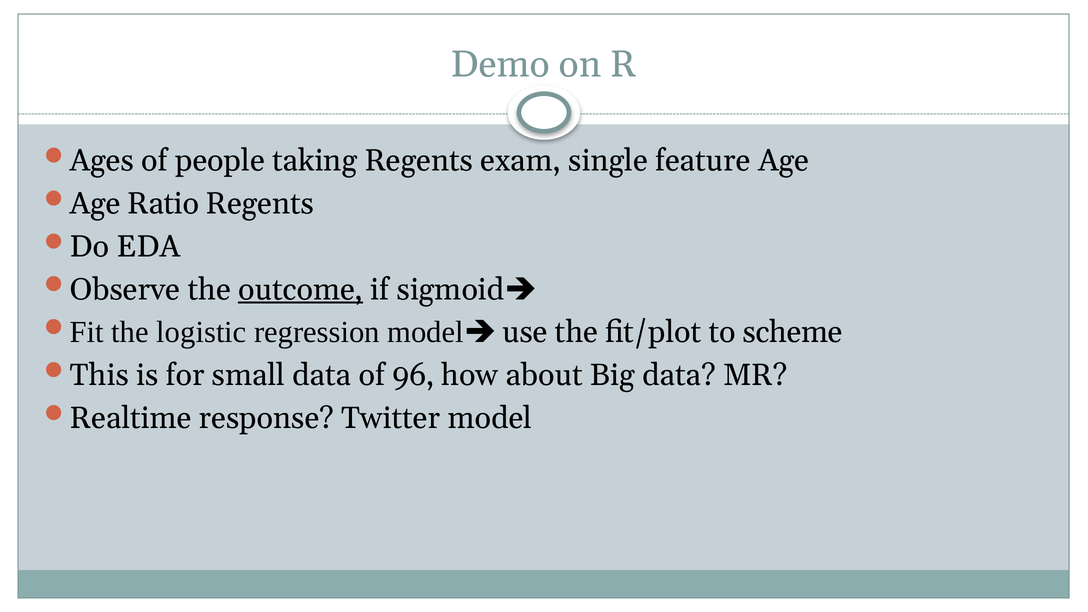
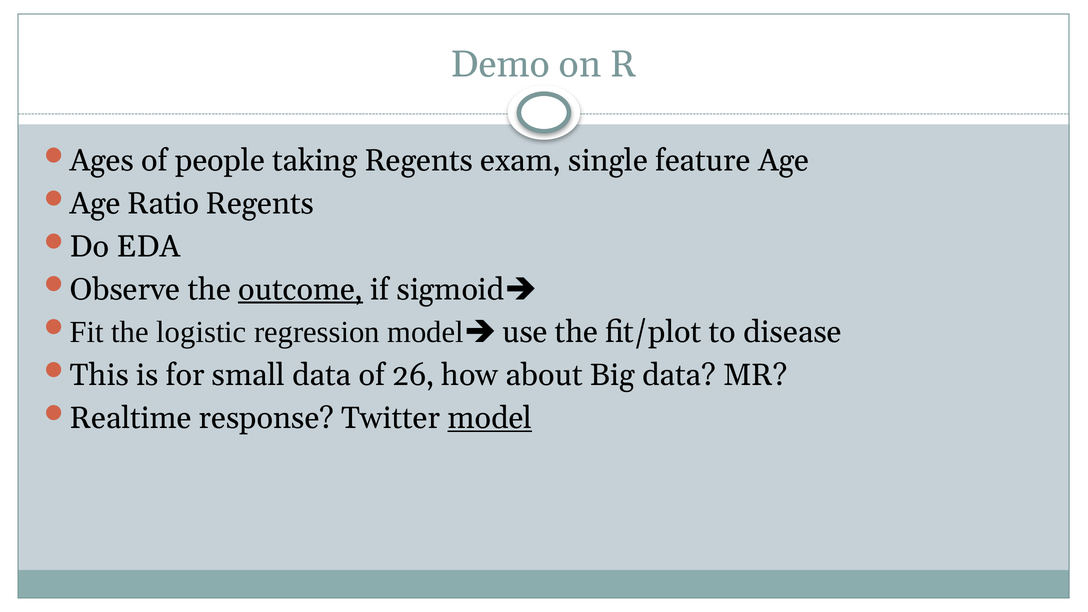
scheme: scheme -> disease
96: 96 -> 26
model at (490, 418) underline: none -> present
